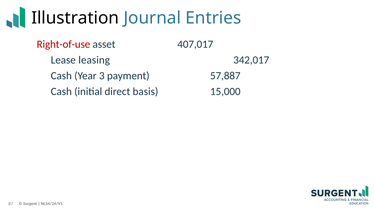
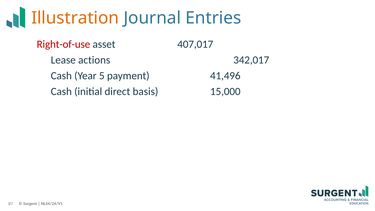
Illustration colour: black -> orange
leasing: leasing -> actions
3: 3 -> 5
57,887: 57,887 -> 41,496
